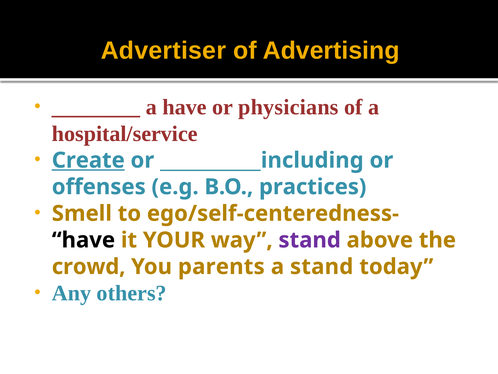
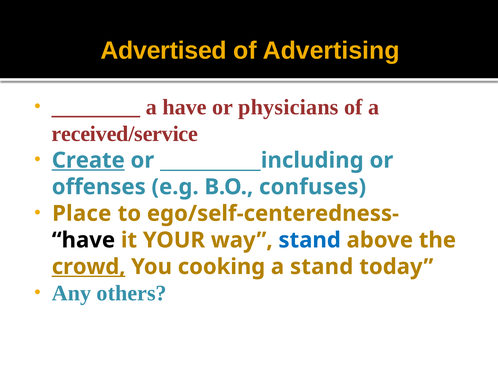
Advertiser: Advertiser -> Advertised
hospital/service: hospital/service -> received/service
practices: practices -> confuses
Smell: Smell -> Place
stand at (310, 240) colour: purple -> blue
crowd underline: none -> present
parents: parents -> cooking
